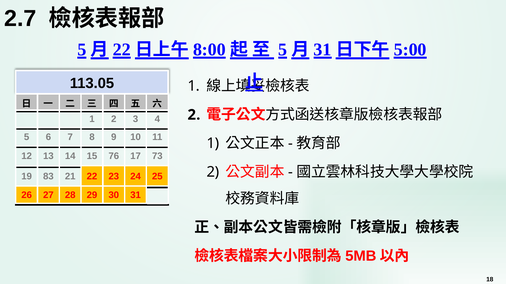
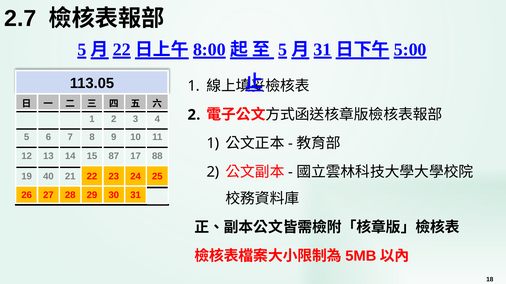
76: 76 -> 87
73: 73 -> 88
83: 83 -> 40
